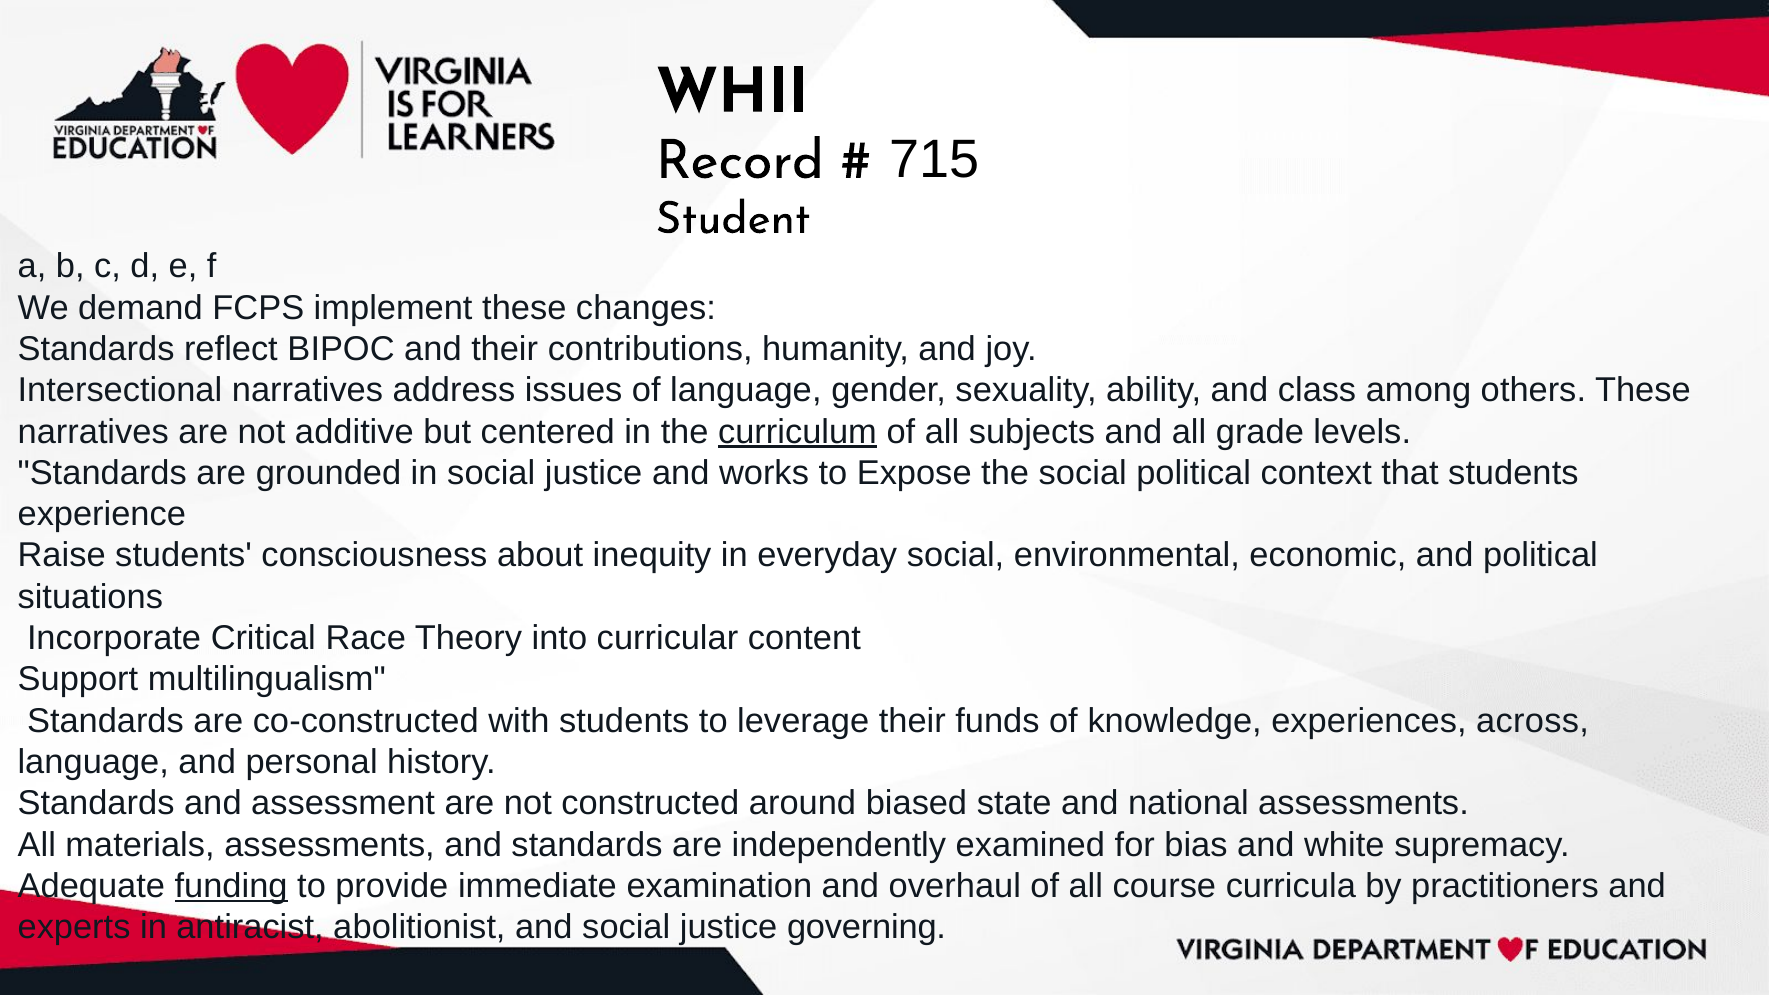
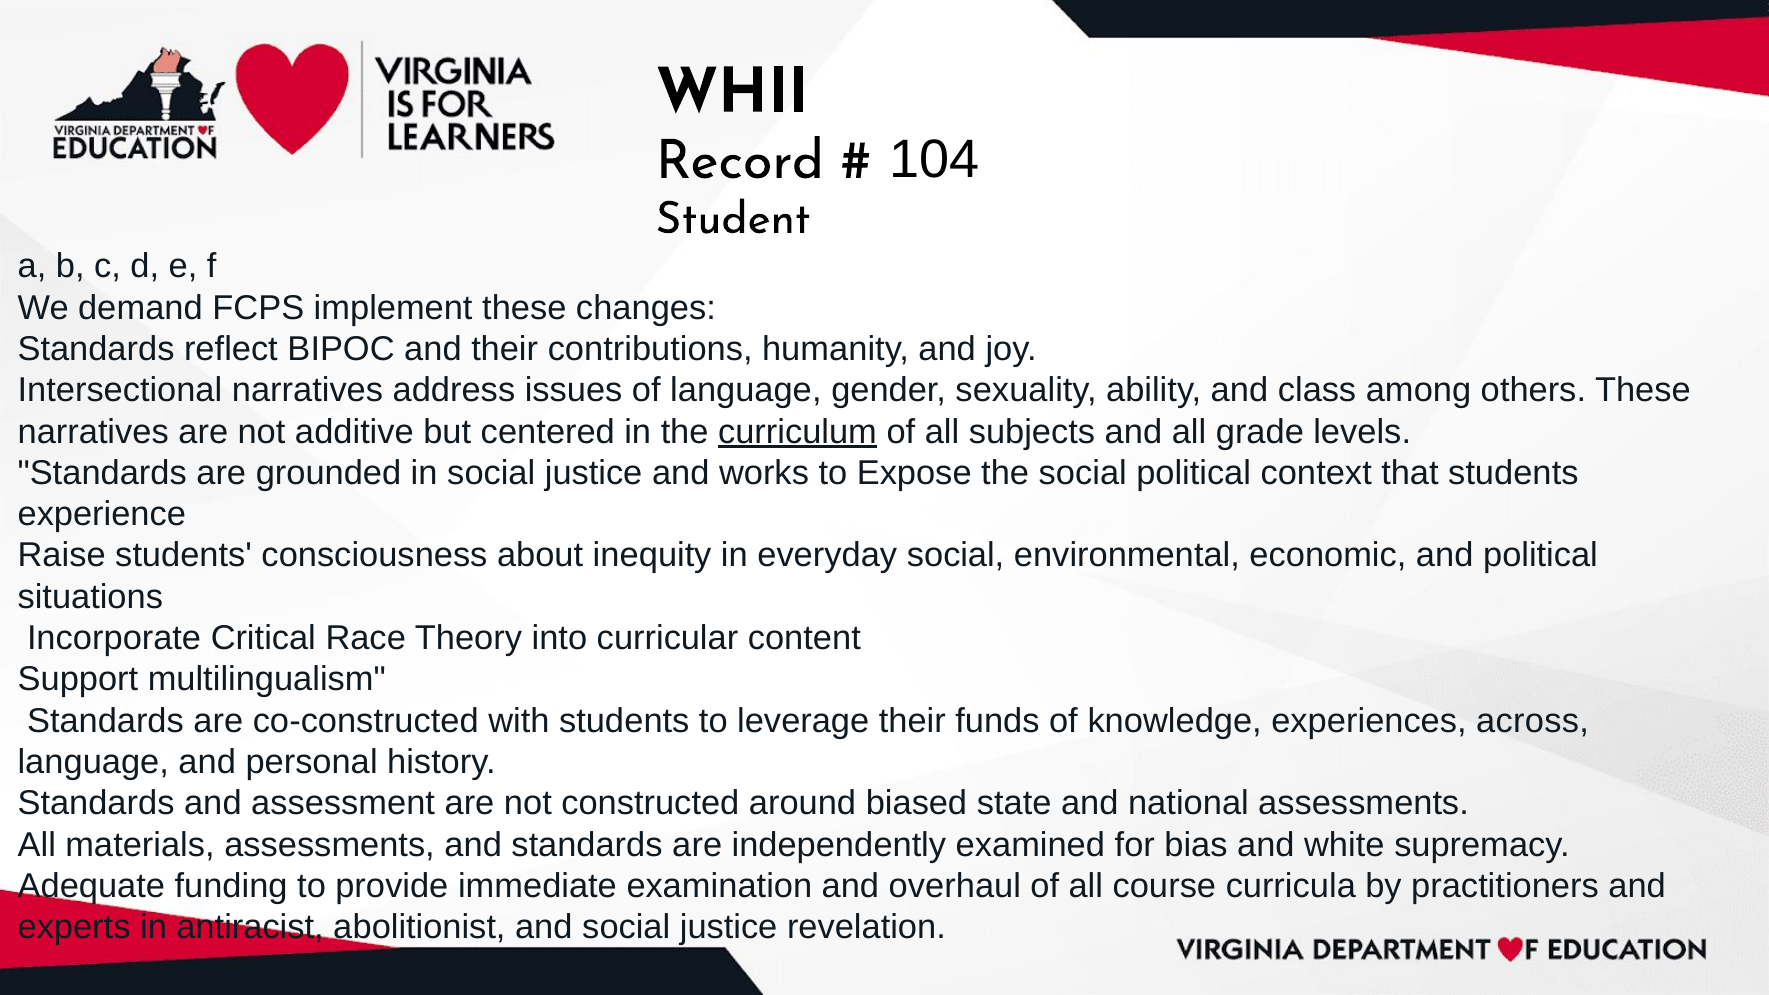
715: 715 -> 104
funding underline: present -> none
governing: governing -> revelation
